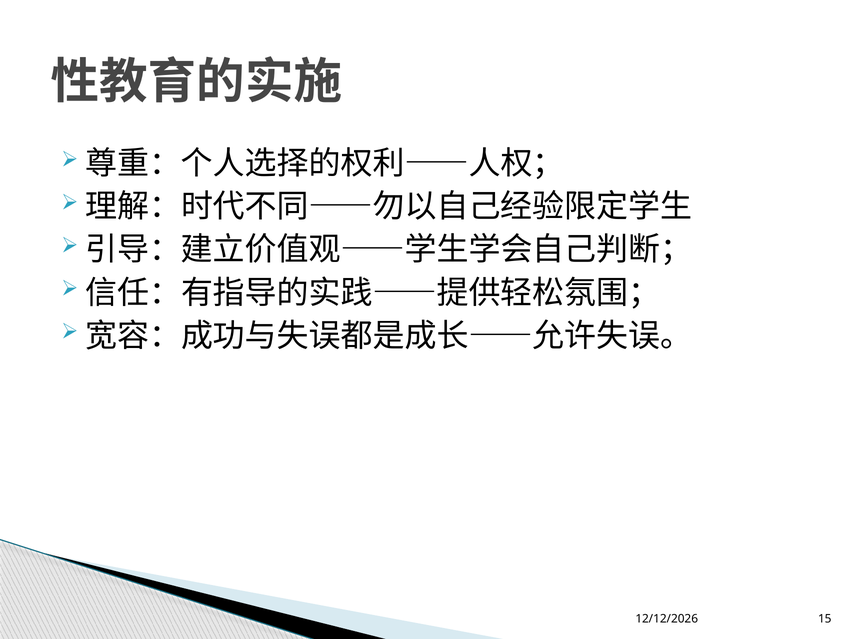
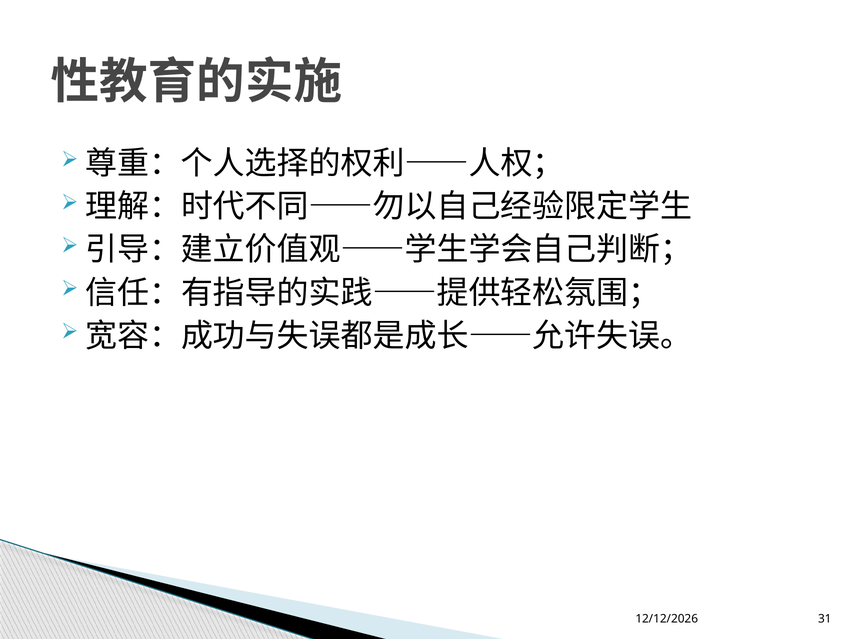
15: 15 -> 31
